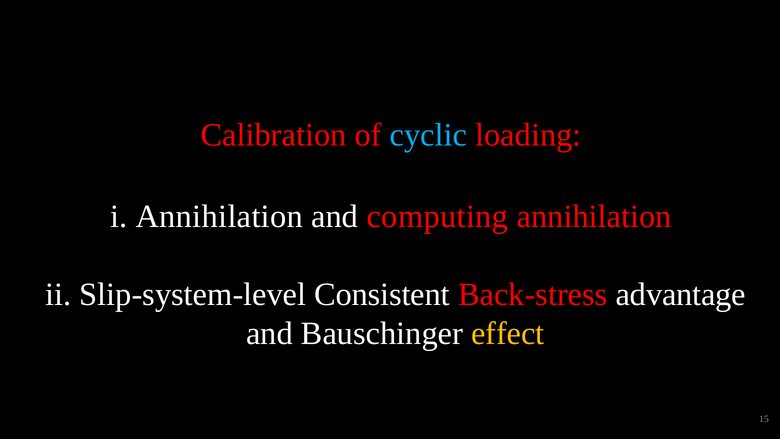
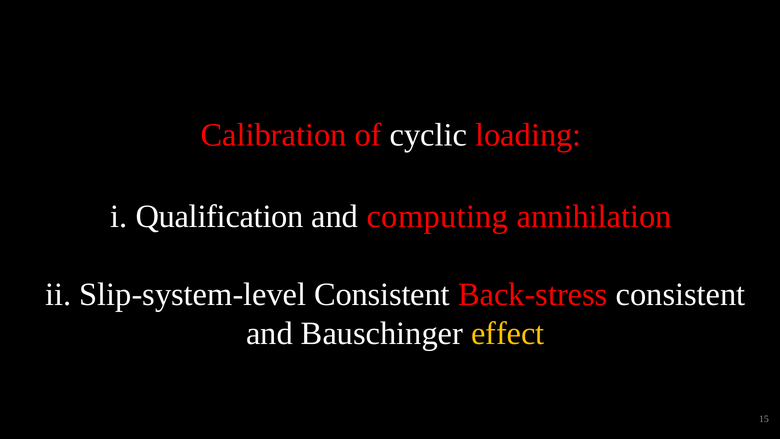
cyclic colour: light blue -> white
i Annihilation: Annihilation -> Qualification
Back-stress advantage: advantage -> consistent
